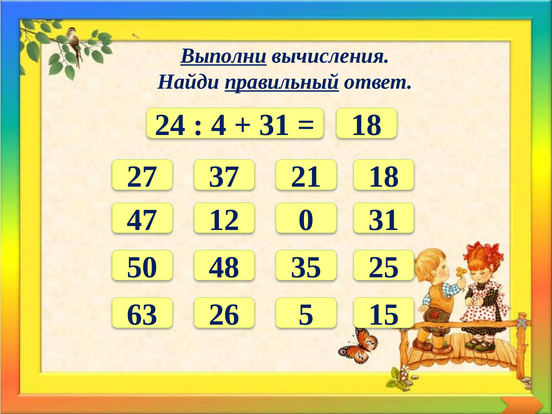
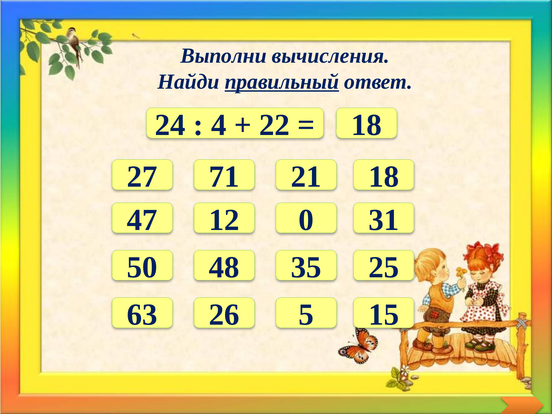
Выполни underline: present -> none
31 at (274, 125): 31 -> 22
37: 37 -> 71
